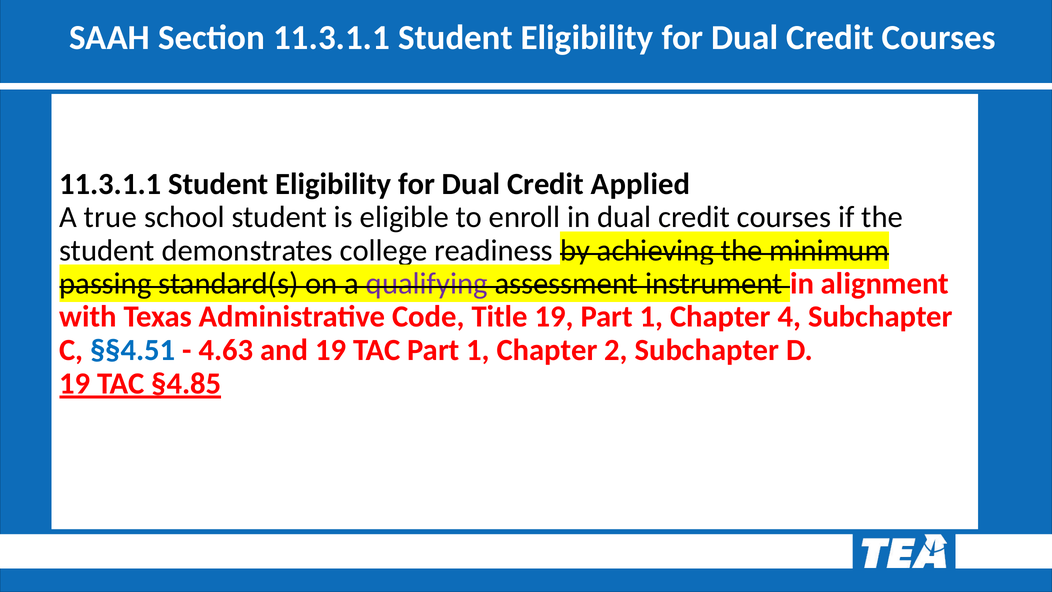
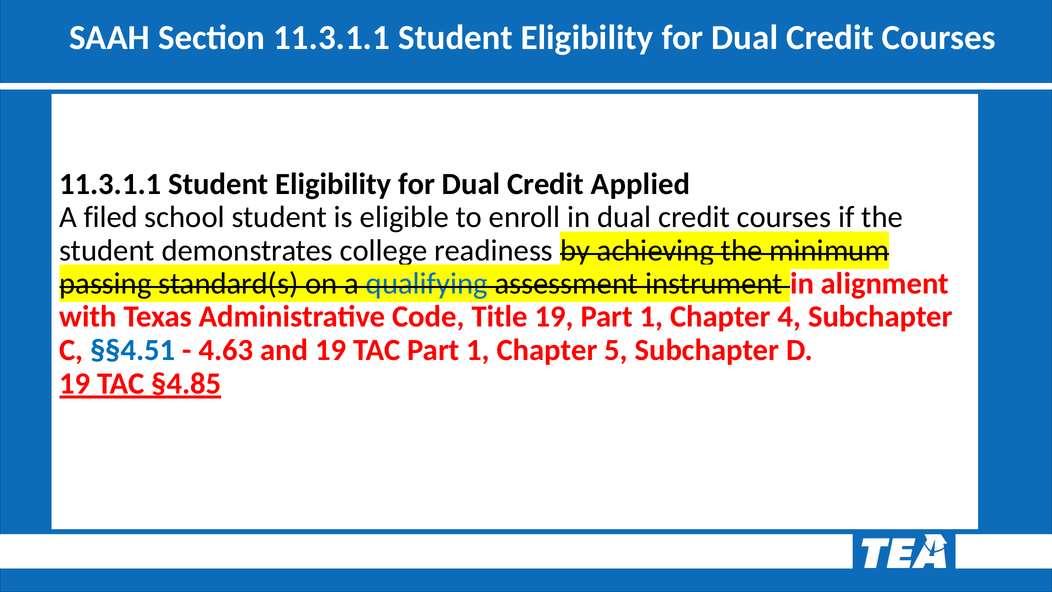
true: true -> filed
qualifying colour: purple -> blue
2: 2 -> 5
